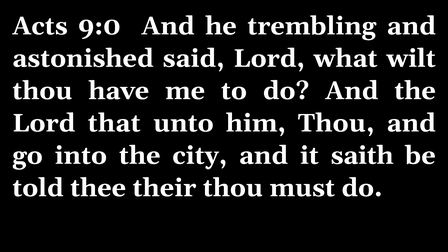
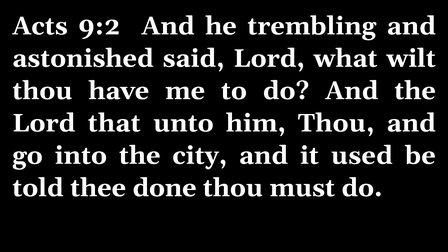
9:0: 9:0 -> 9:2
saith: saith -> used
their: their -> done
